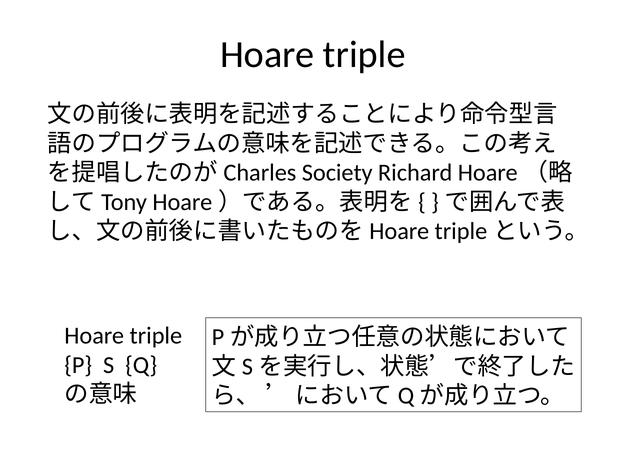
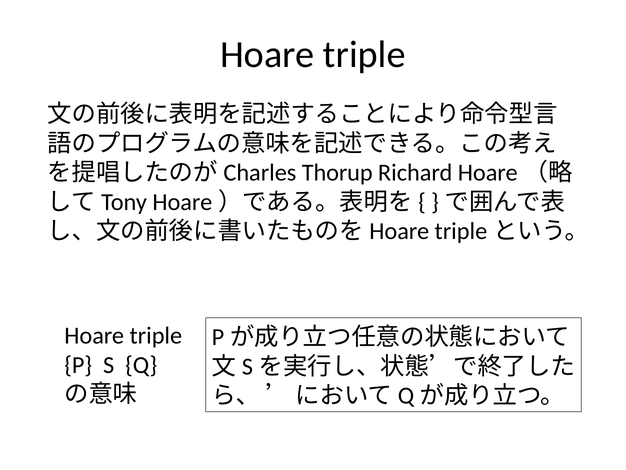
Society: Society -> Thorup
